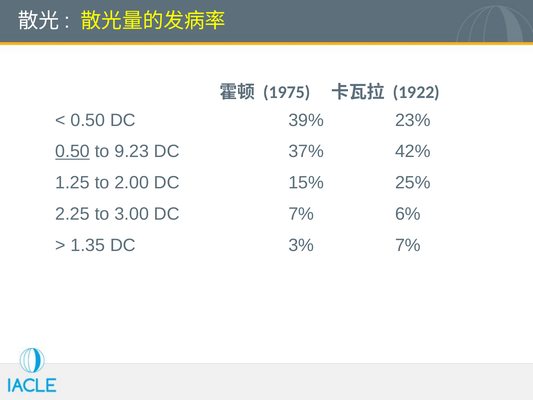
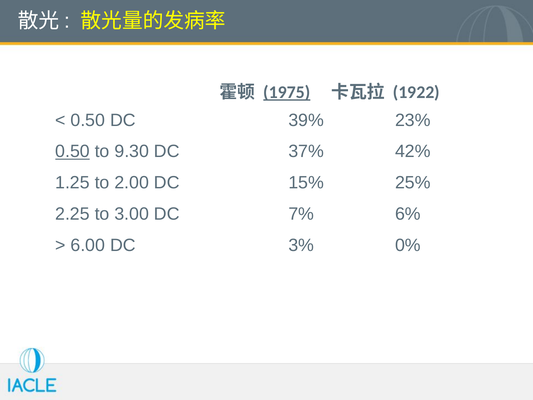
1975 underline: none -> present
9.23: 9.23 -> 9.30
1.35: 1.35 -> 6.00
3% 7%: 7% -> 0%
